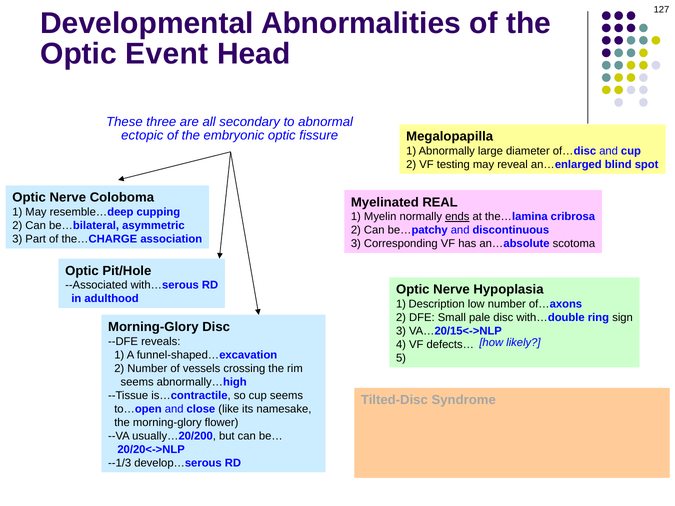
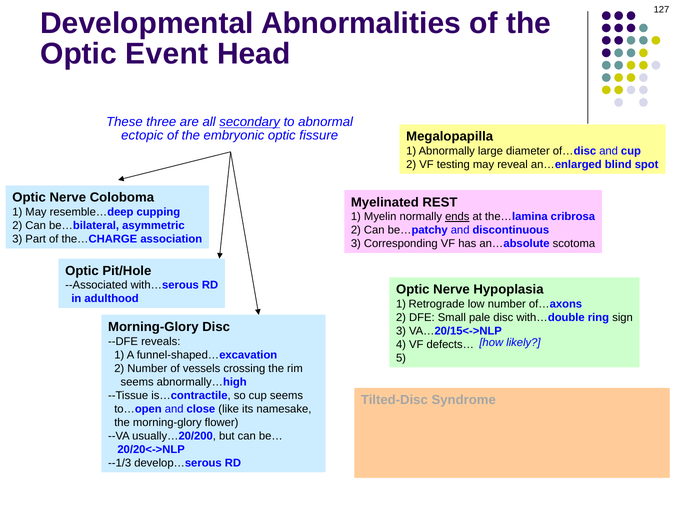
secondary underline: none -> present
REAL: REAL -> REST
Description: Description -> Retrograde
